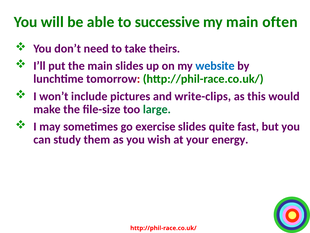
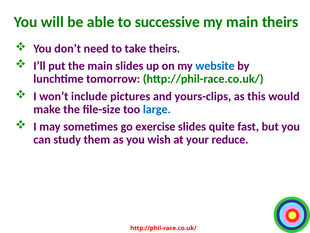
main often: often -> theirs
write-clips: write-clips -> yours-clips
large colour: green -> blue
energy: energy -> reduce
